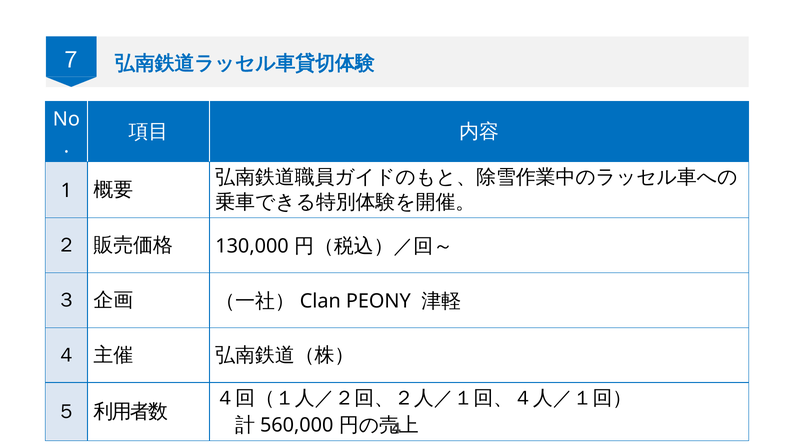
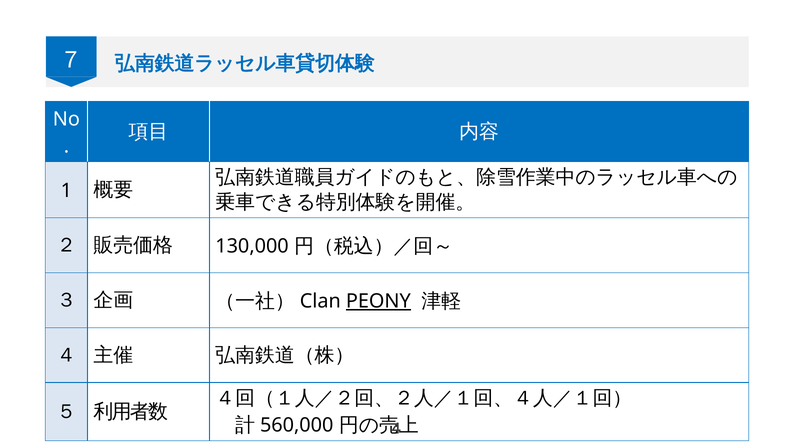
PEONY underline: none -> present
